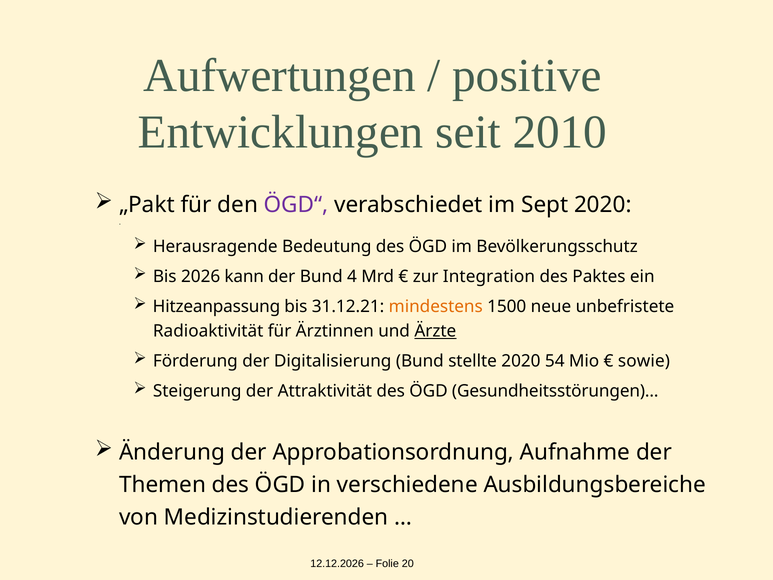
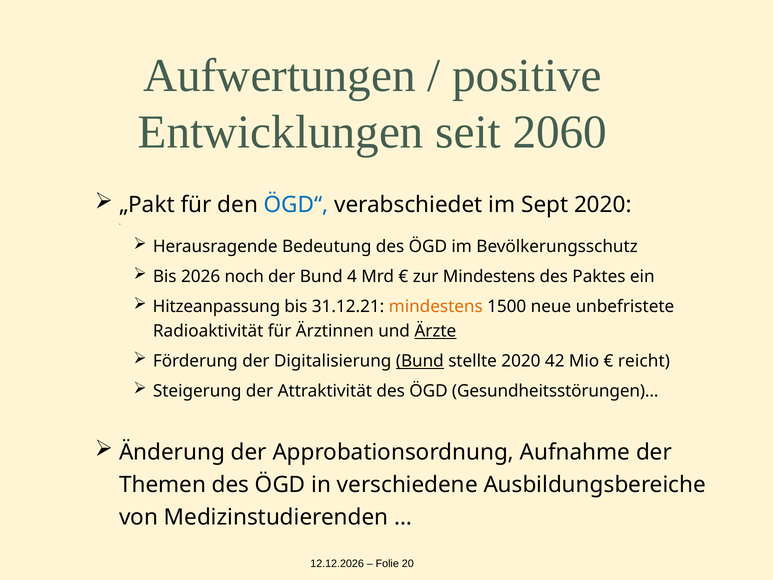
2010: 2010 -> 2060
ÖGD“ colour: purple -> blue
kann: kann -> noch
zur Integration: Integration -> Mindestens
Bund at (420, 361) underline: none -> present
54: 54 -> 42
sowie: sowie -> reicht
